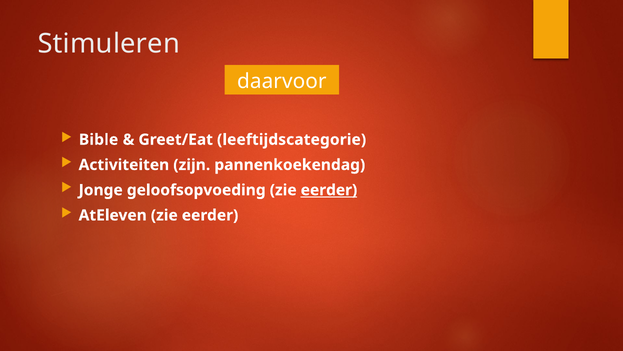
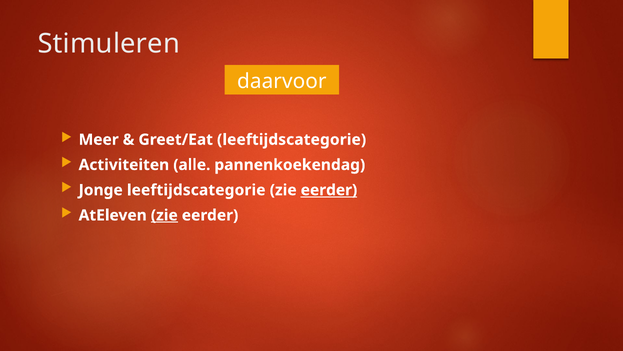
Bible: Bible -> Meer
zijn: zijn -> alle
Jonge geloofsopvoeding: geloofsopvoeding -> leeftijdscategorie
zie at (164, 215) underline: none -> present
